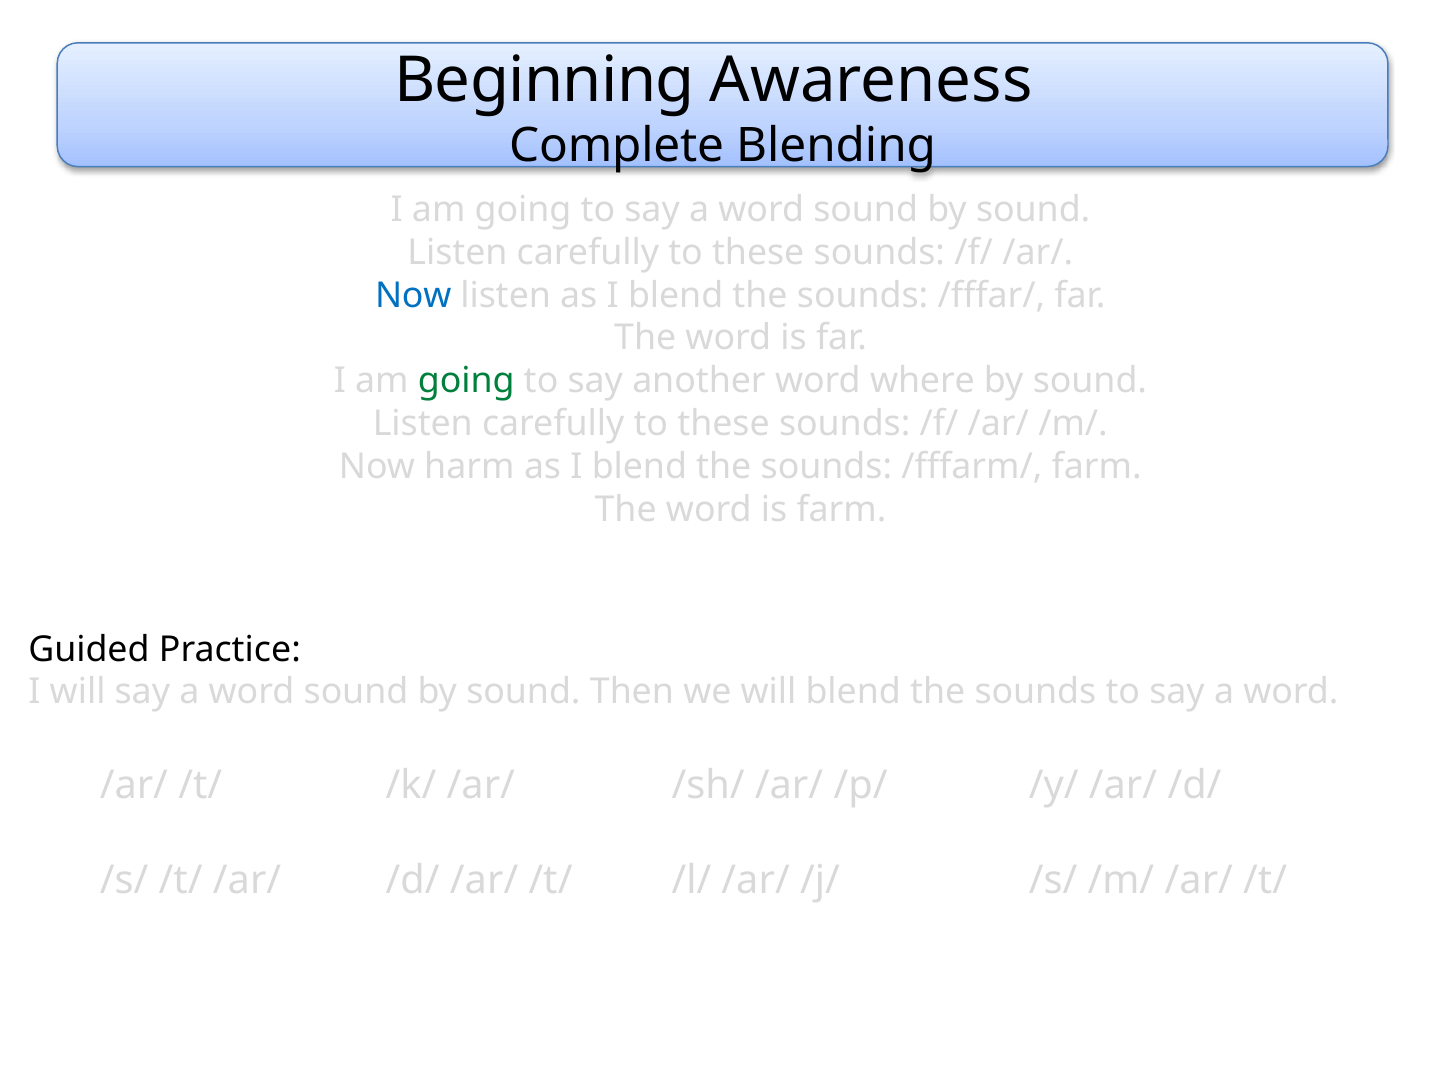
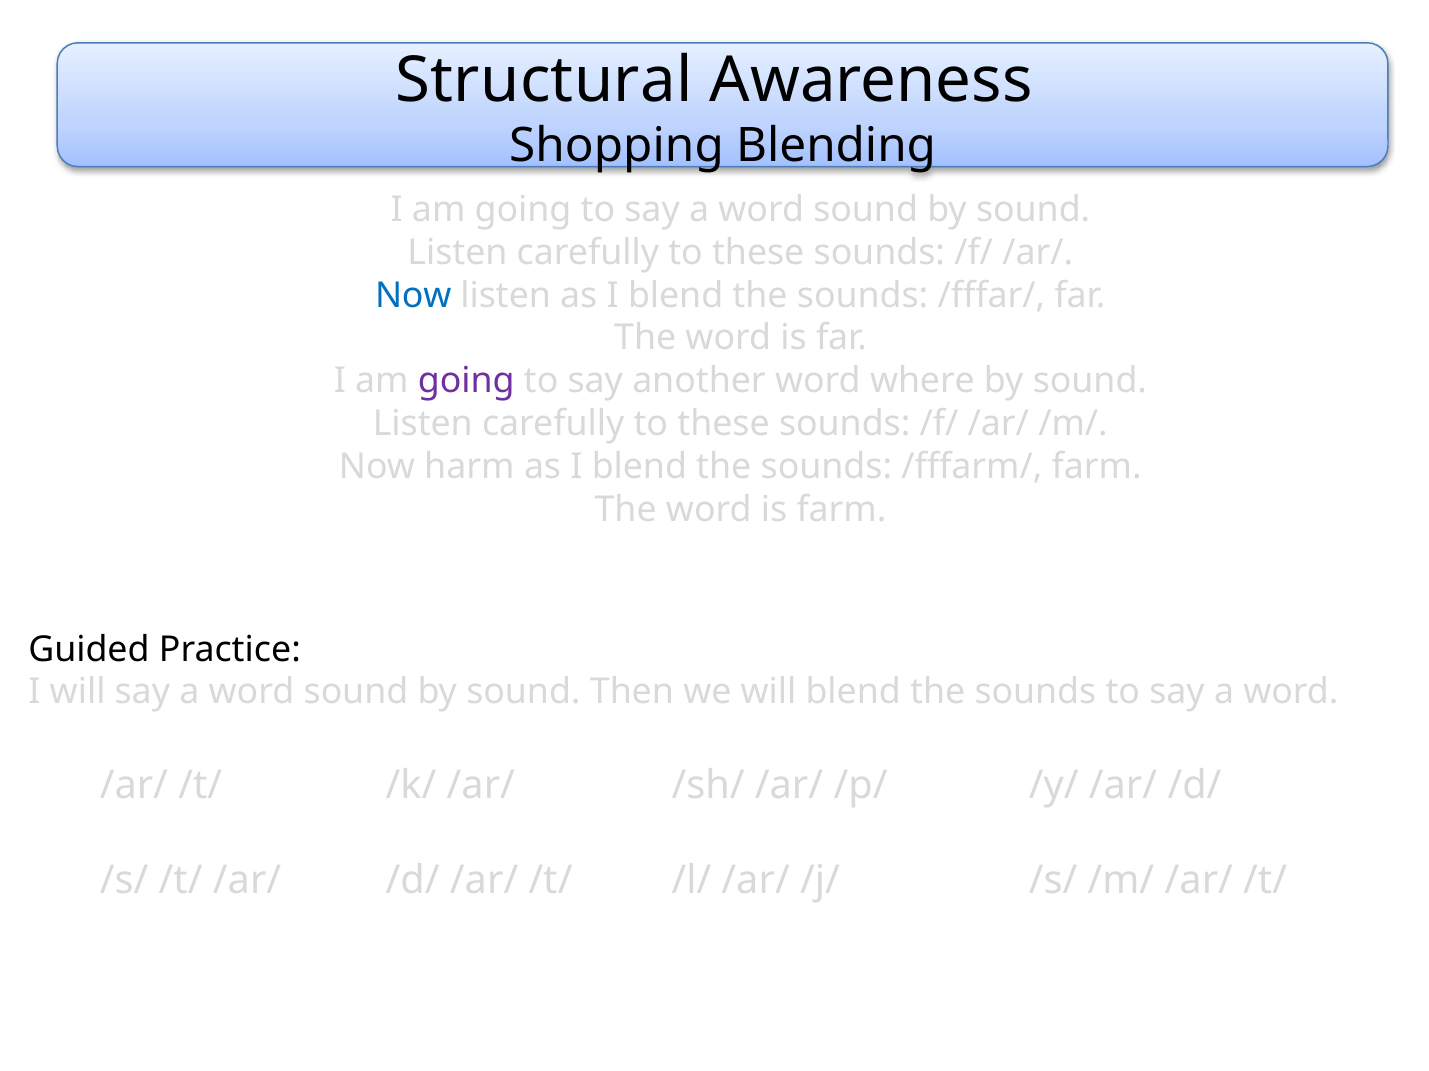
Beginning: Beginning -> Structural
Complete: Complete -> Shopping
going at (466, 381) colour: green -> purple
